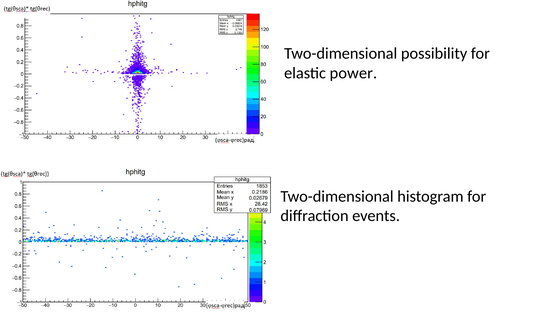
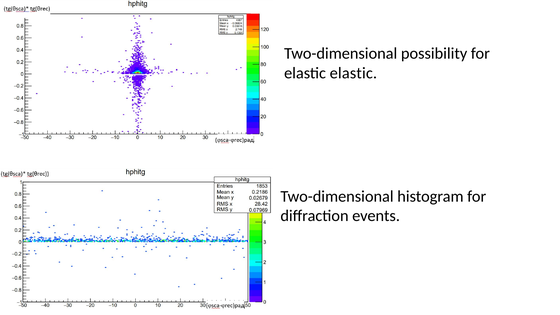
elastic power: power -> elastic
